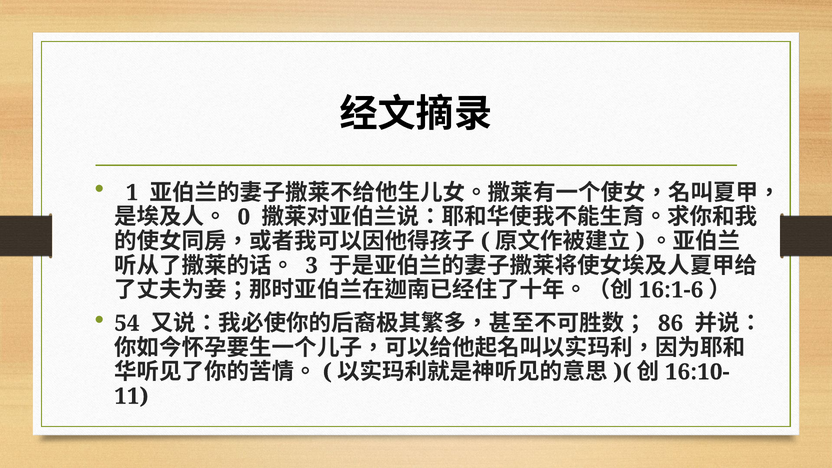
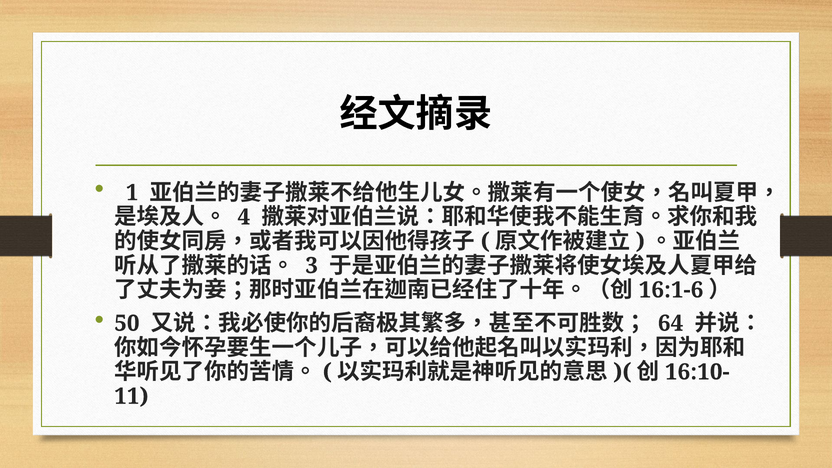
0: 0 -> 4
54: 54 -> 50
86: 86 -> 64
